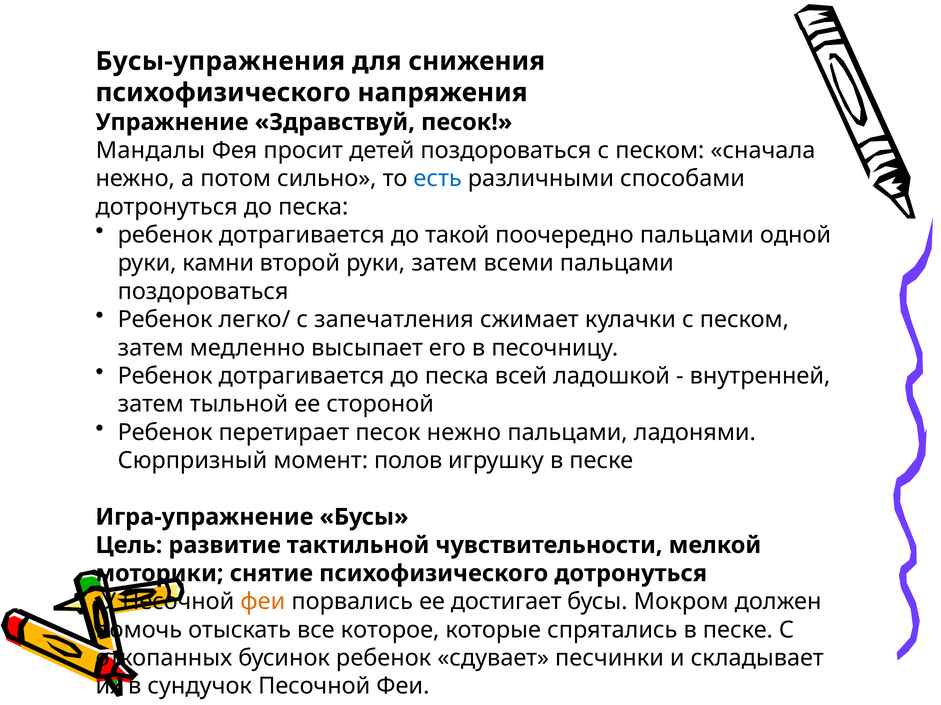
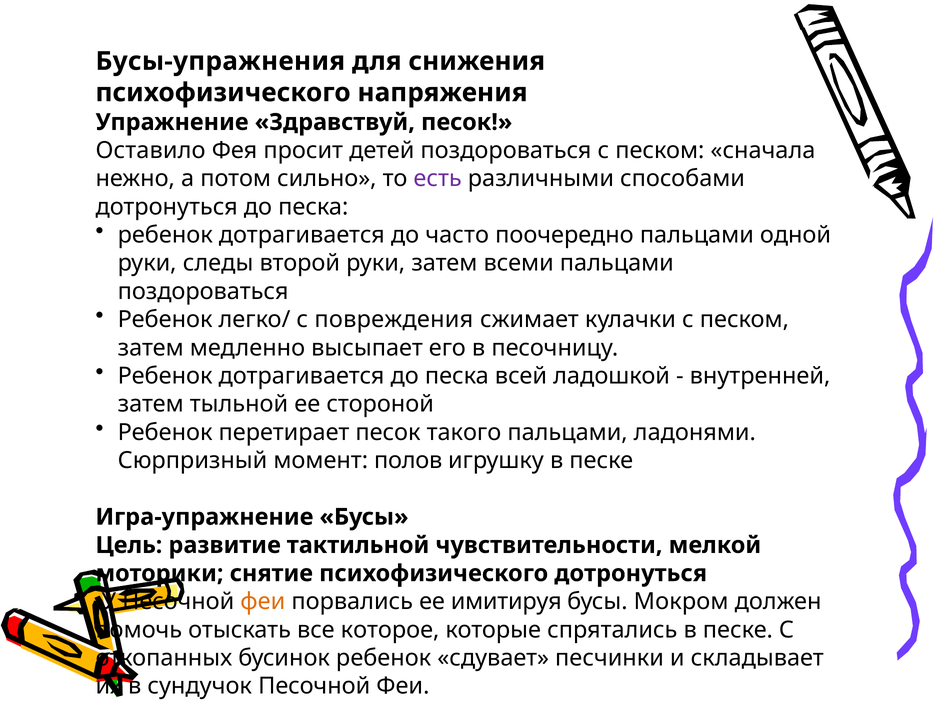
Мандалы: Мандалы -> Оставило
есть colour: blue -> purple
такой: такой -> часто
камни: камни -> следы
запечатления: запечатления -> повреждения
песок нежно: нежно -> такого
достигает: достигает -> имитируя
